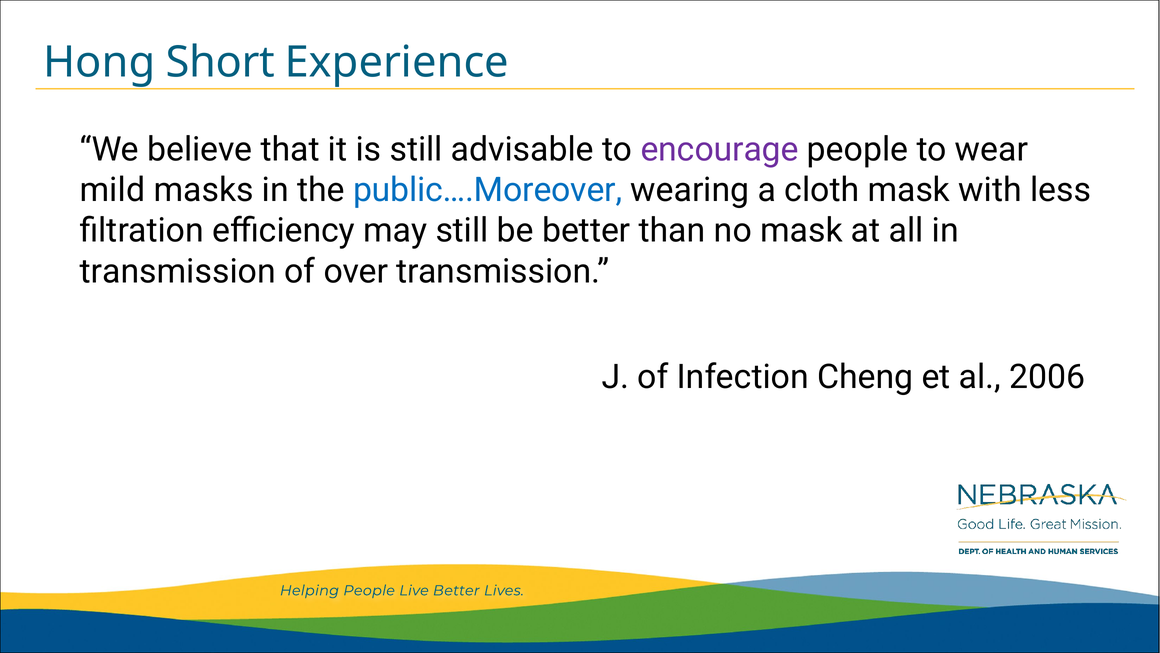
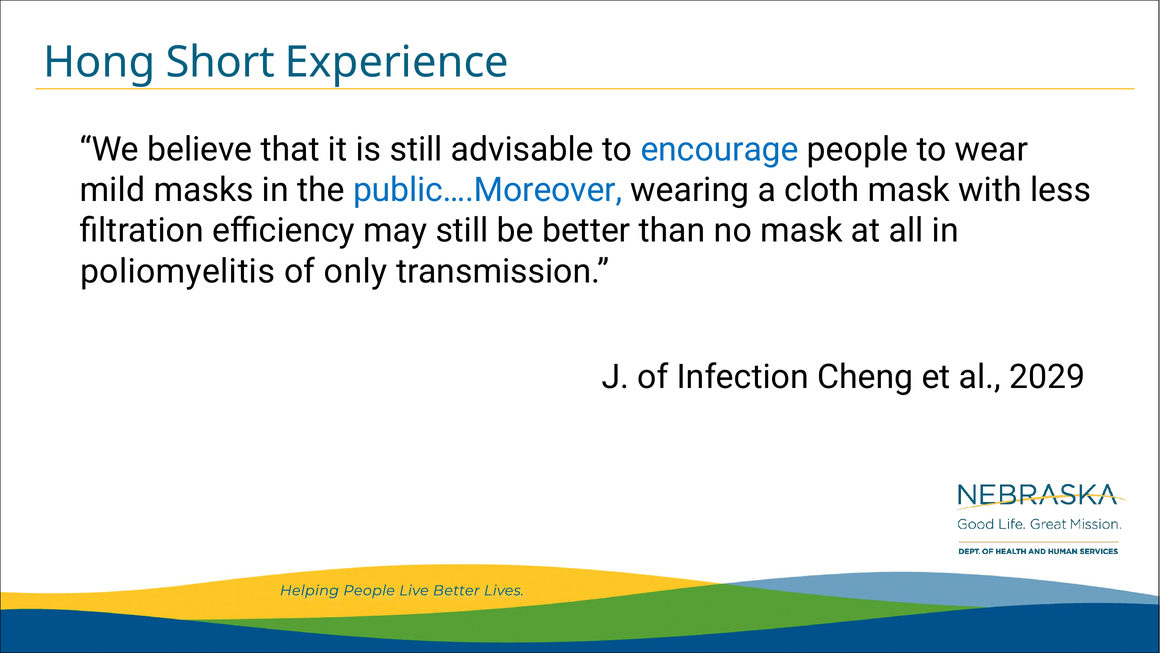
encourage colour: purple -> blue
transmission at (178, 271): transmission -> poliomyelitis
over: over -> only
2006: 2006 -> 2029
